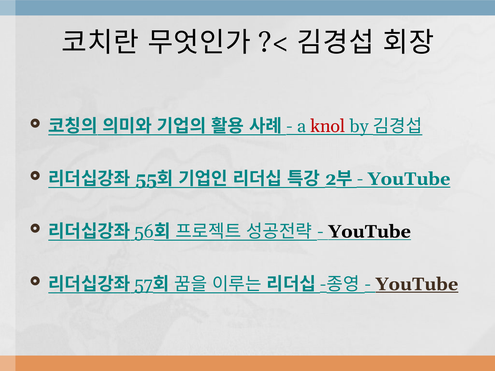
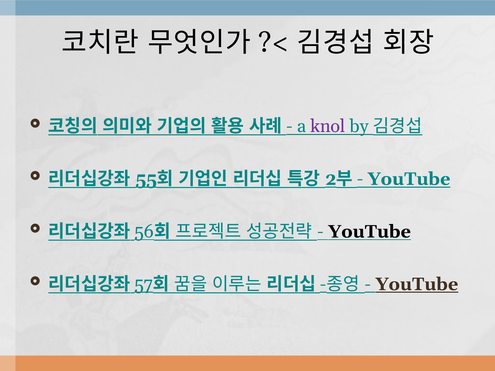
knol colour: red -> purple
